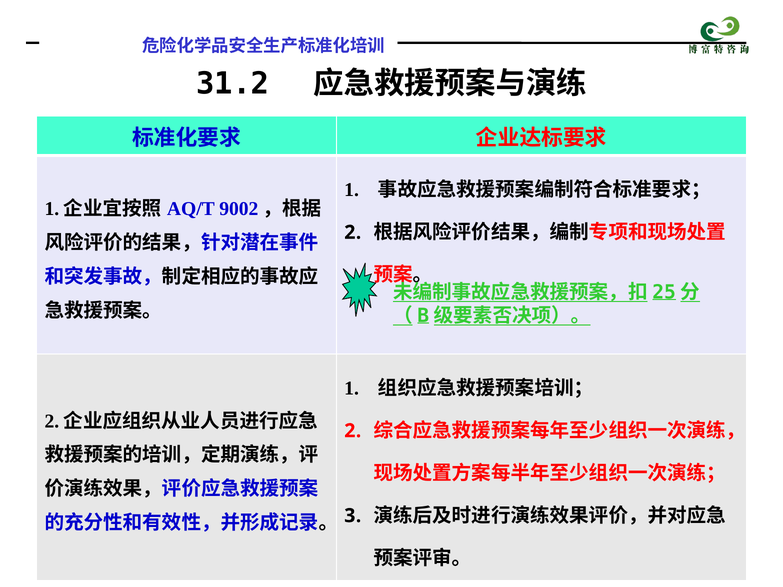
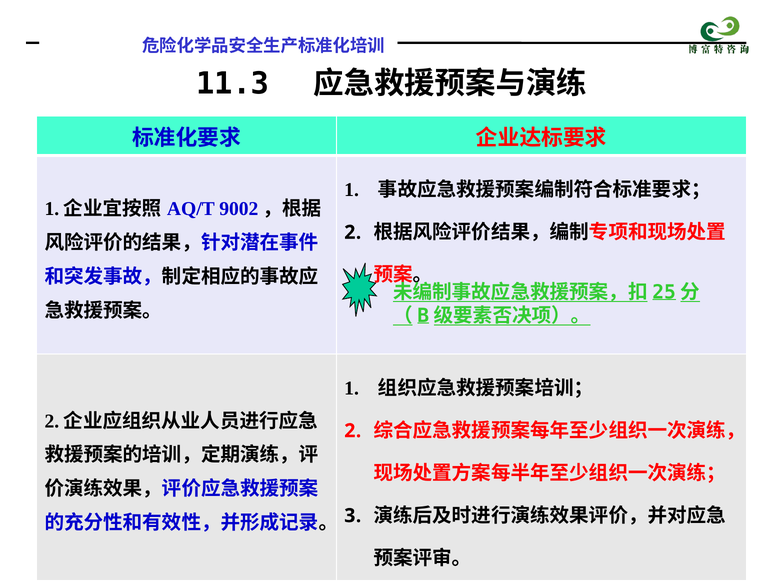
31.2: 31.2 -> 11.3
